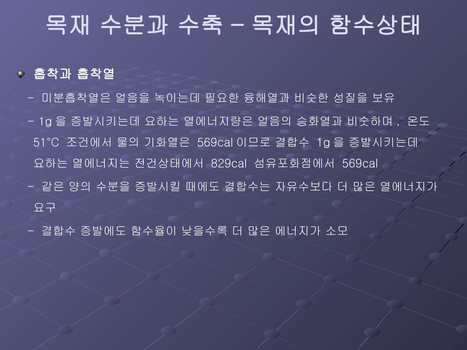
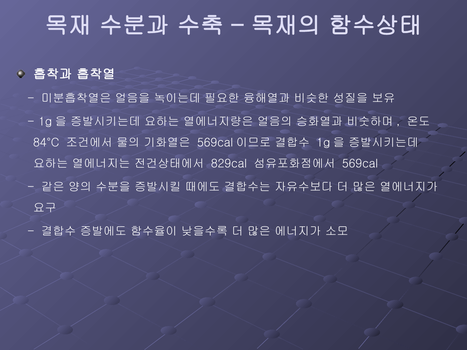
51°C: 51°C -> 84°C
